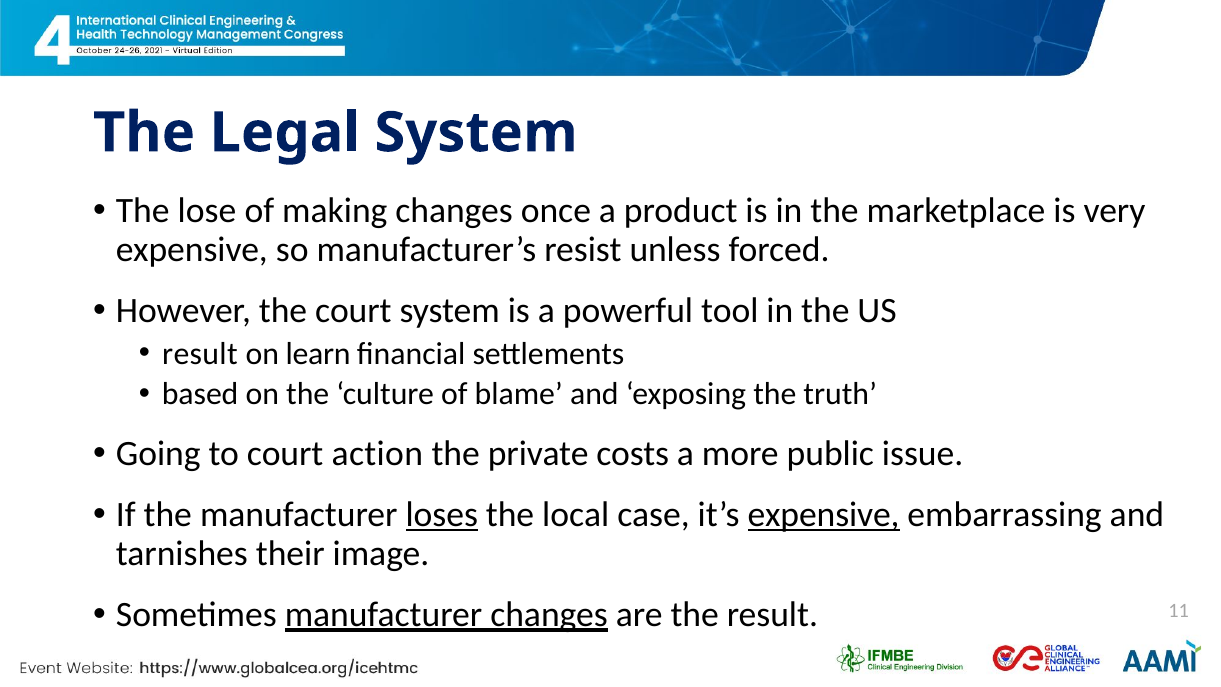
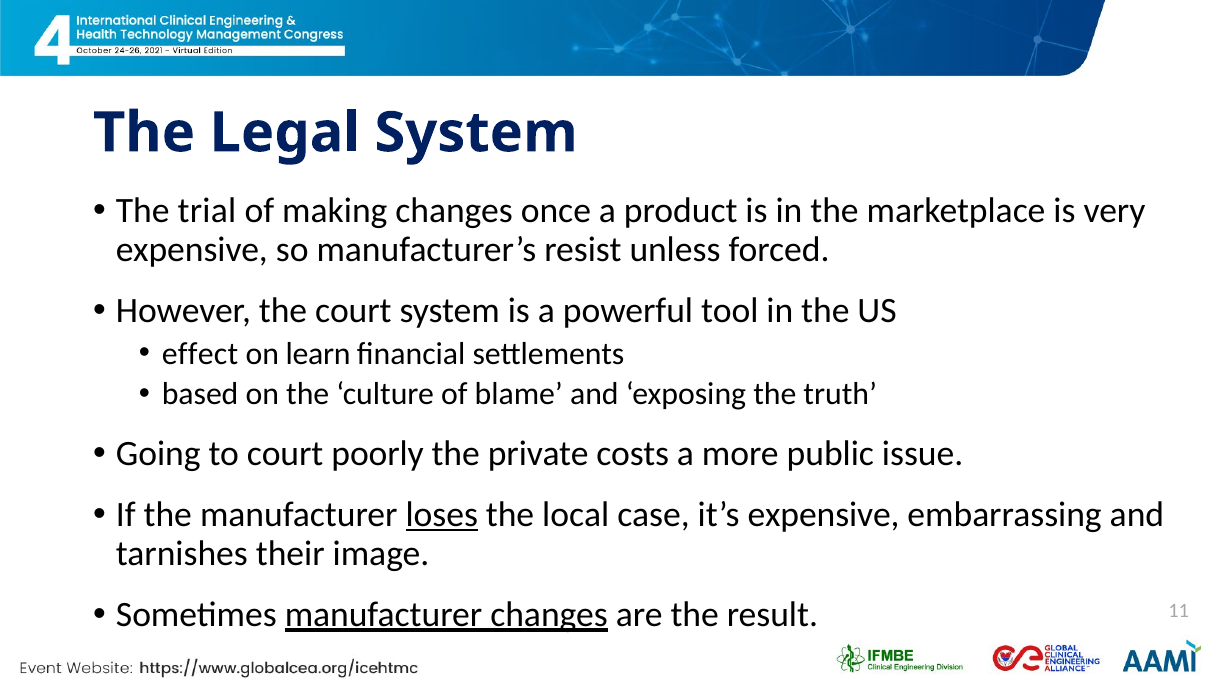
lose: lose -> trial
result at (200, 353): result -> effect
action: action -> poorly
expensive at (824, 515) underline: present -> none
